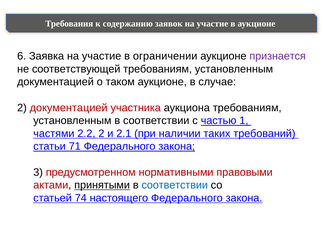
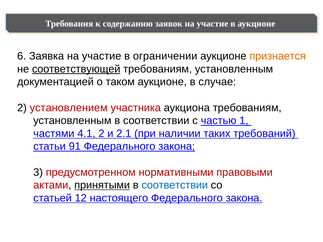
признается colour: purple -> orange
соответствующей underline: none -> present
2 документацией: документацией -> установлением
2.2: 2.2 -> 4.1
71: 71 -> 91
74: 74 -> 12
